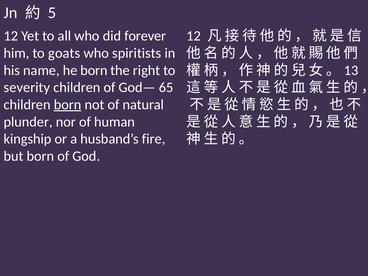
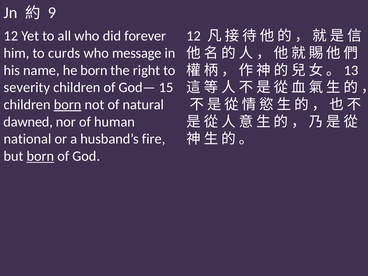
5: 5 -> 9
goats: goats -> curds
spiritists: spiritists -> message
65: 65 -> 15
plunder: plunder -> dawned
kingship: kingship -> national
born at (40, 156) underline: none -> present
